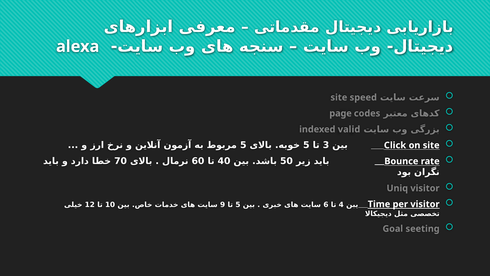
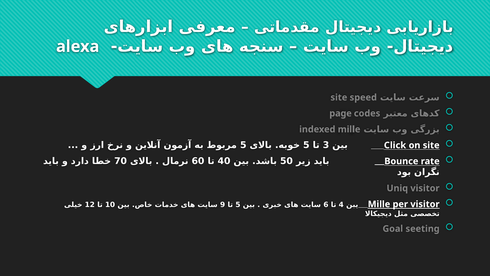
indexed valid: valid -> mille
Time at (379, 204): Time -> Mille
